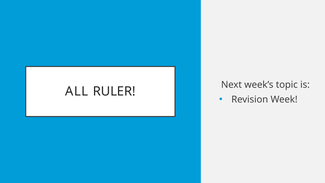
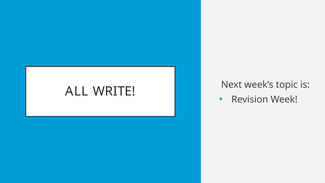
RULER: RULER -> WRITE
